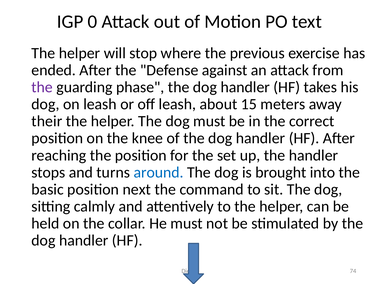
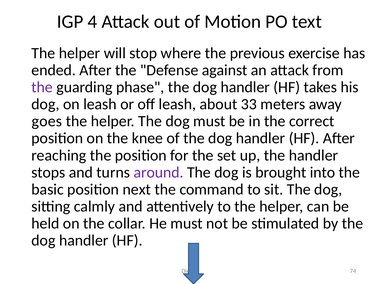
0: 0 -> 4
15: 15 -> 33
their: their -> goes
around colour: blue -> purple
